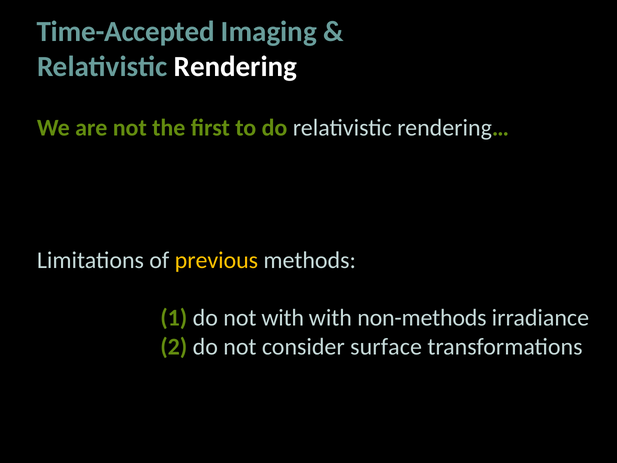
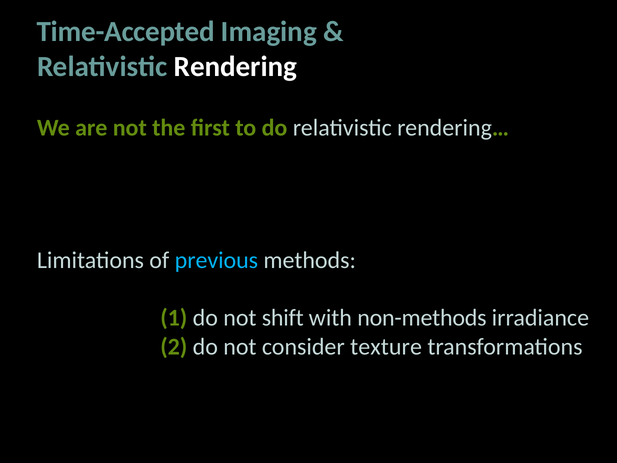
previous colour: yellow -> light blue
not with: with -> shift
surface: surface -> texture
